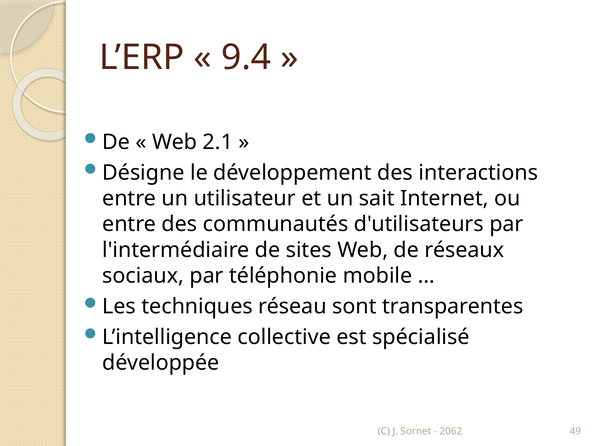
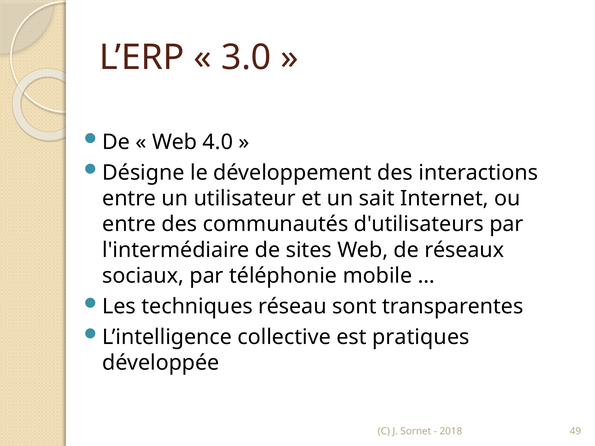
9.4: 9.4 -> 3.0
2.1: 2.1 -> 4.0
spécialisé: spécialisé -> pratiques
2062: 2062 -> 2018
